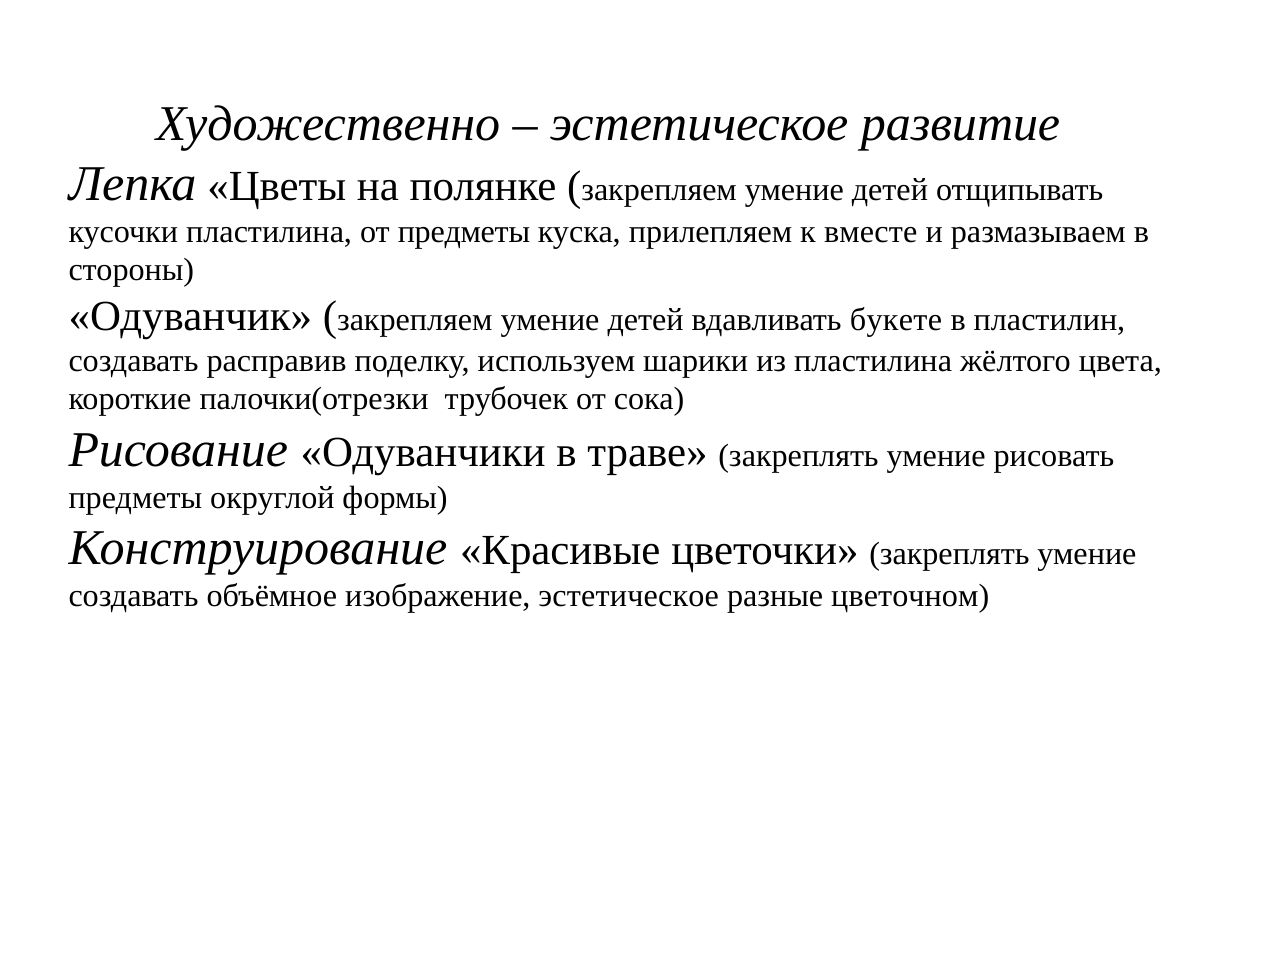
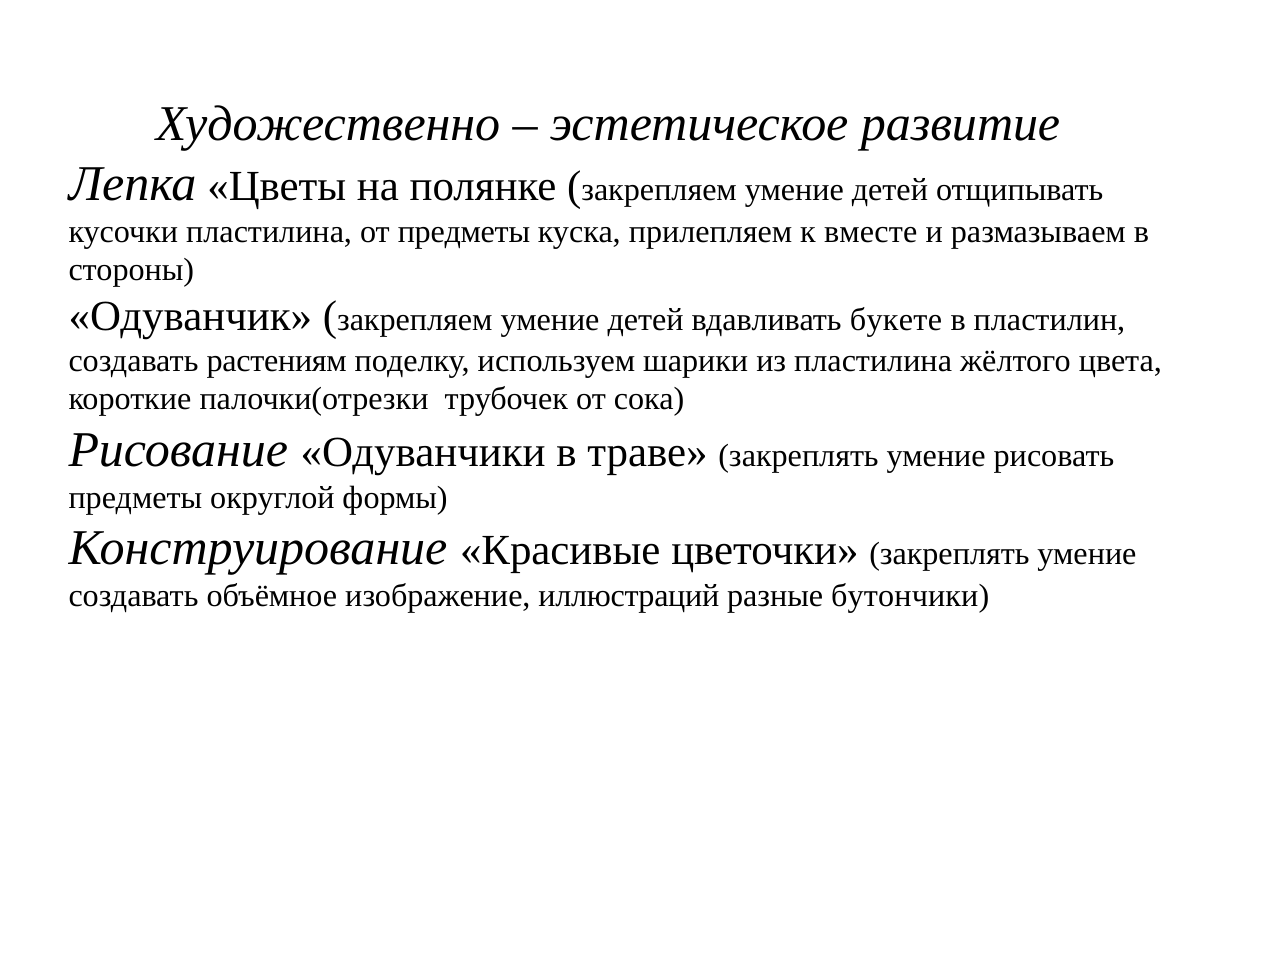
расправив: расправив -> растениям
изображение эстетическое: эстетическое -> иллюстраций
цветочном: цветочном -> бутончики
